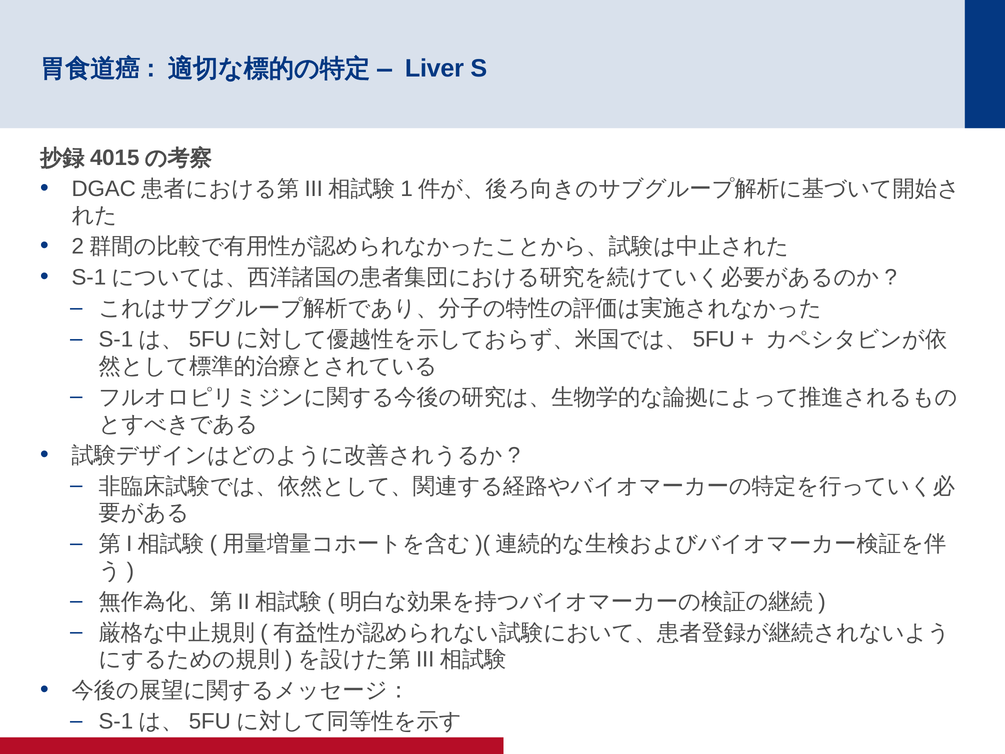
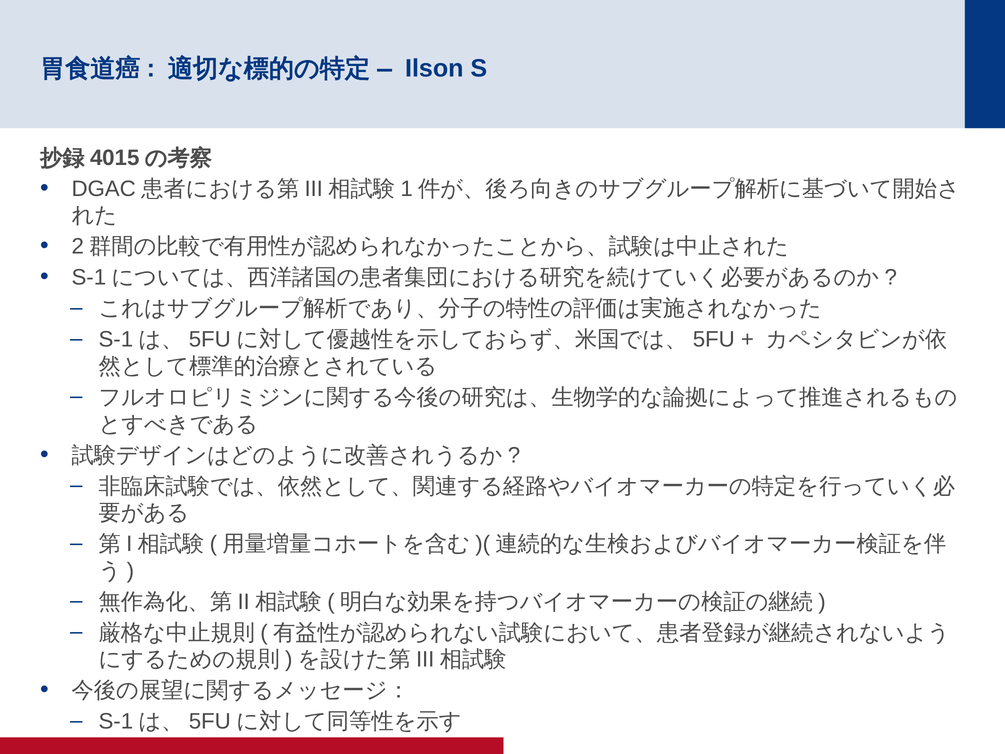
Liver: Liver -> Ilson
